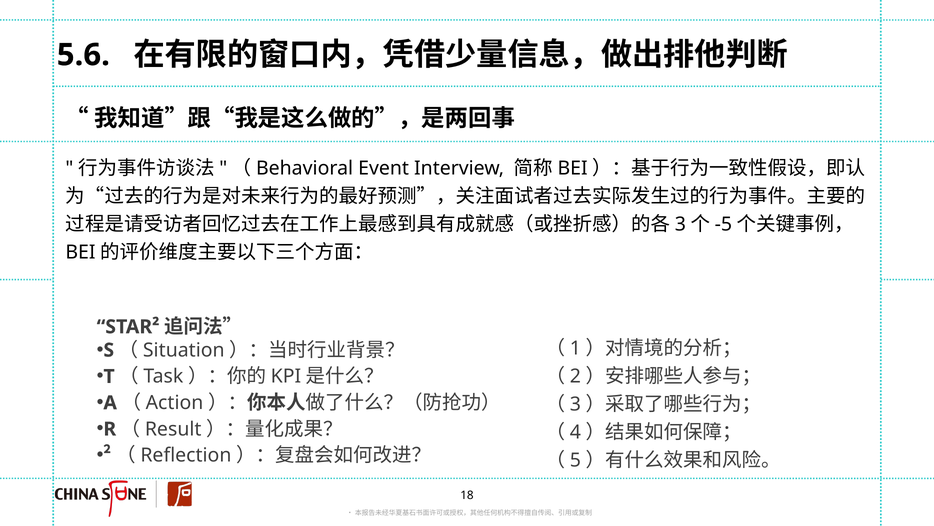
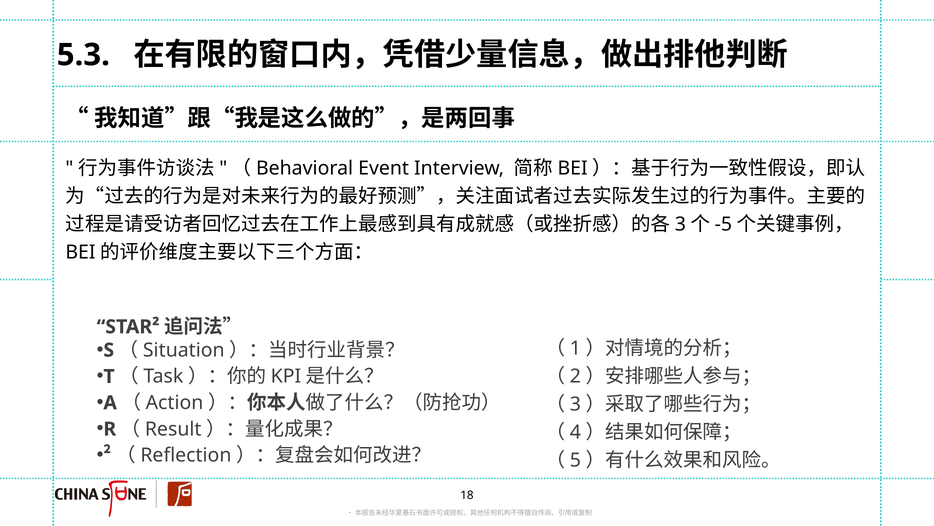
5.6: 5.6 -> 5.3
